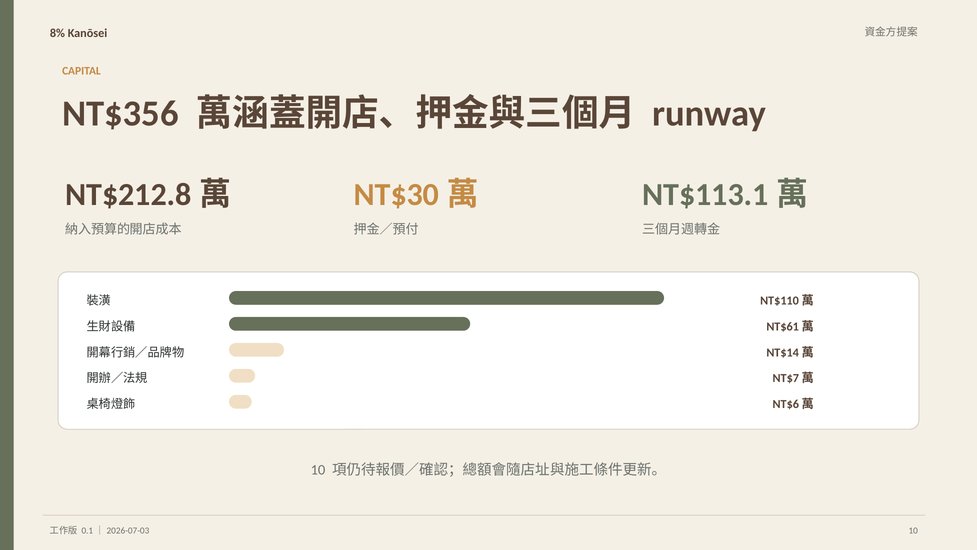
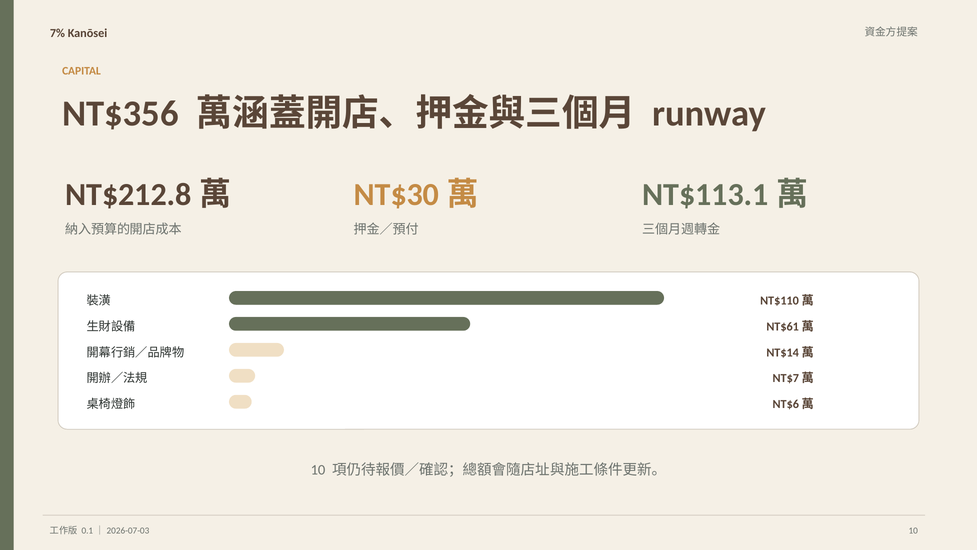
8%: 8% -> 7%
